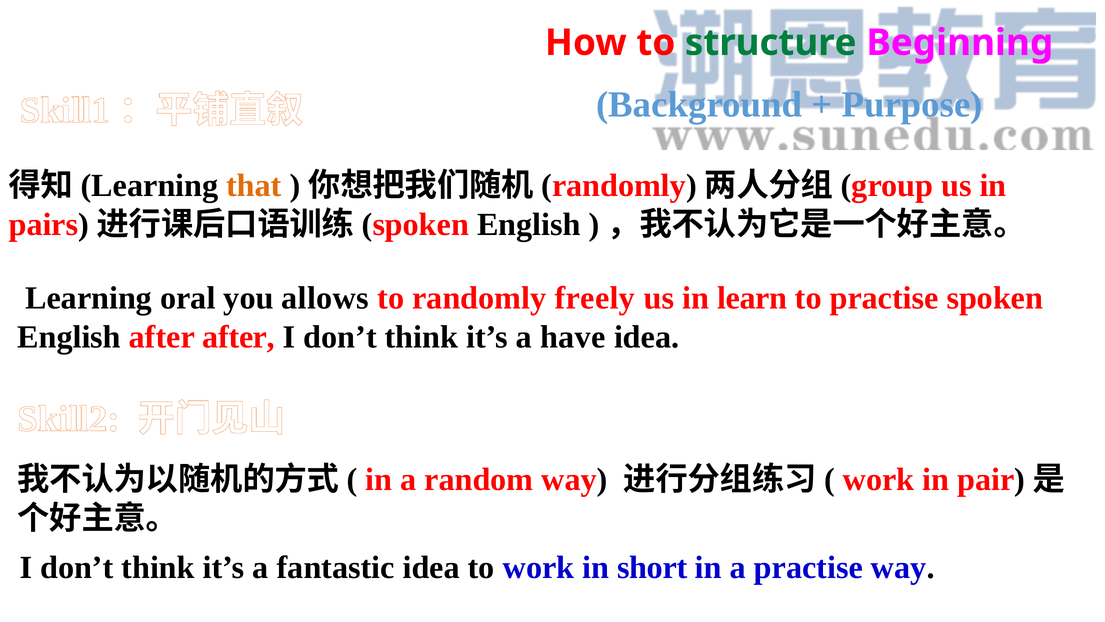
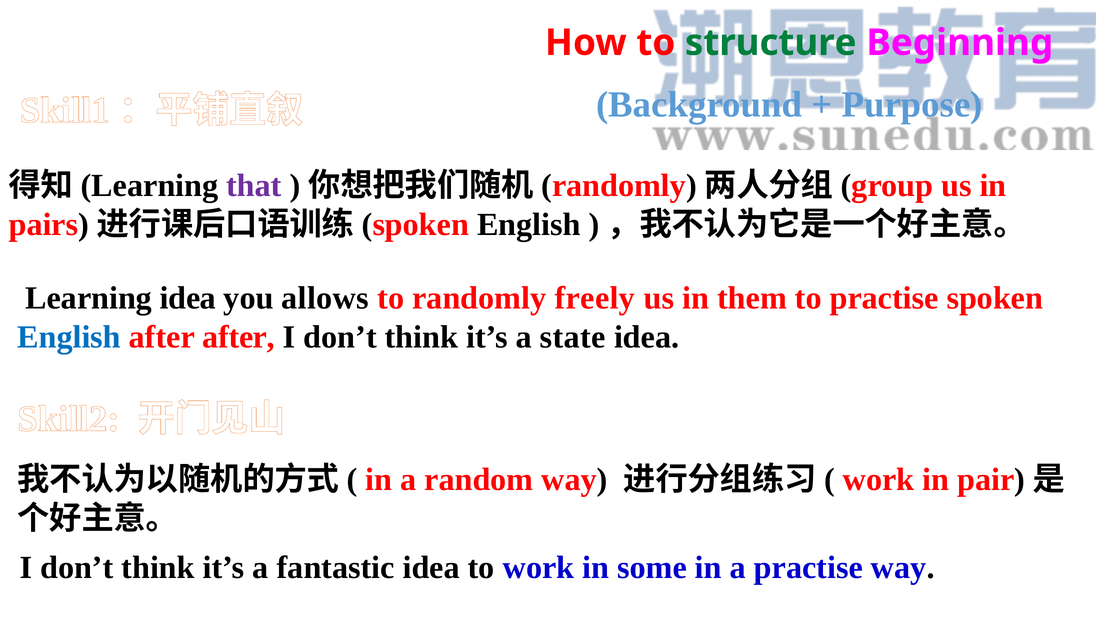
that colour: orange -> purple
Learning oral: oral -> idea
learn: learn -> them
English at (69, 337) colour: black -> blue
have: have -> state
short: short -> some
